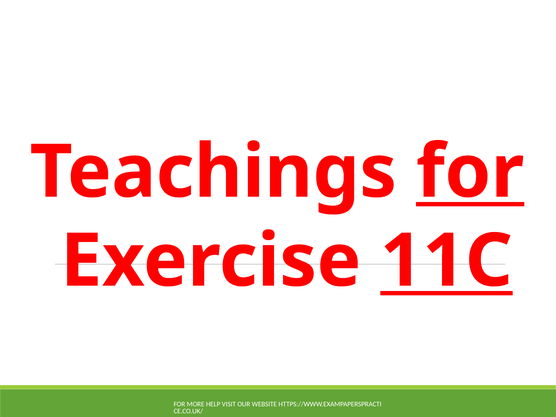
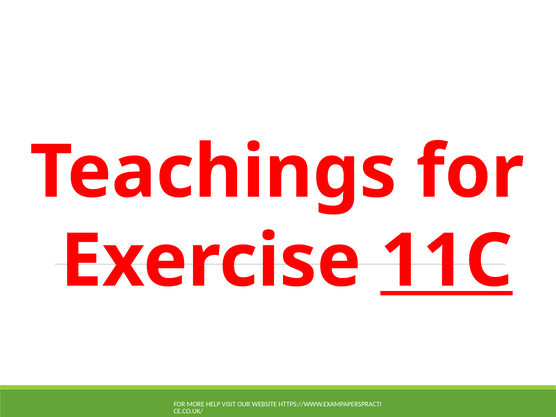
for at (470, 172) underline: present -> none
